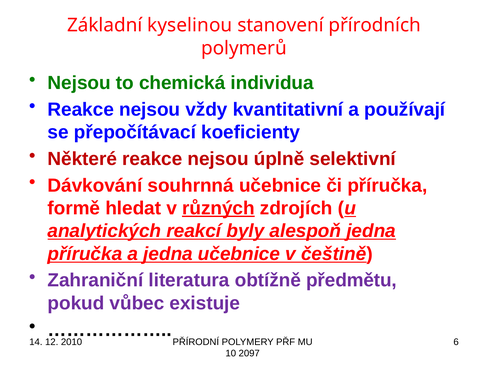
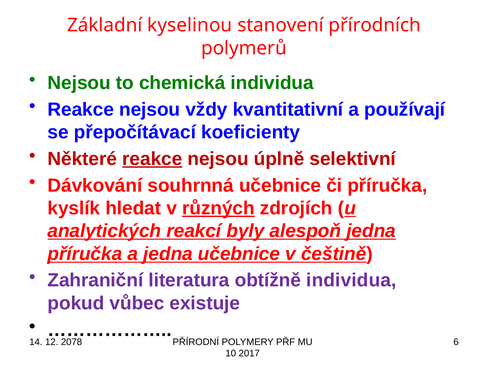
reakce at (152, 159) underline: none -> present
formě: formě -> kyslík
obtížně předmětu: předmětu -> individua
2010: 2010 -> 2078
2097: 2097 -> 2017
